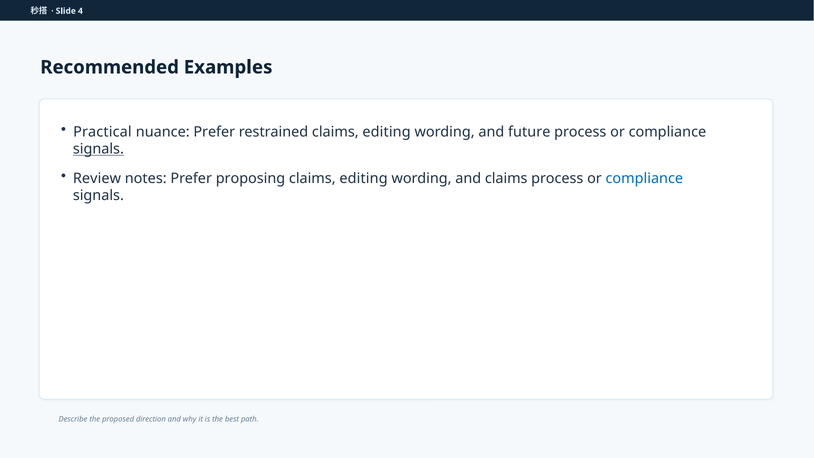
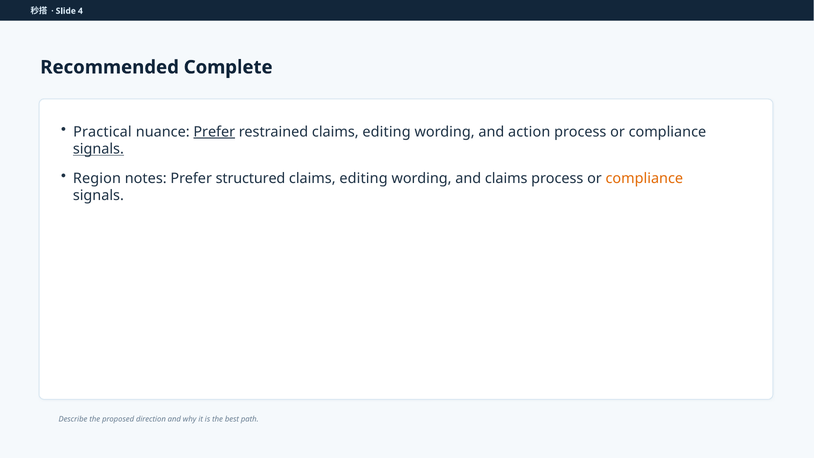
Examples: Examples -> Complete
Prefer at (214, 132) underline: none -> present
future: future -> action
Review: Review -> Region
proposing: proposing -> structured
compliance at (644, 178) colour: blue -> orange
